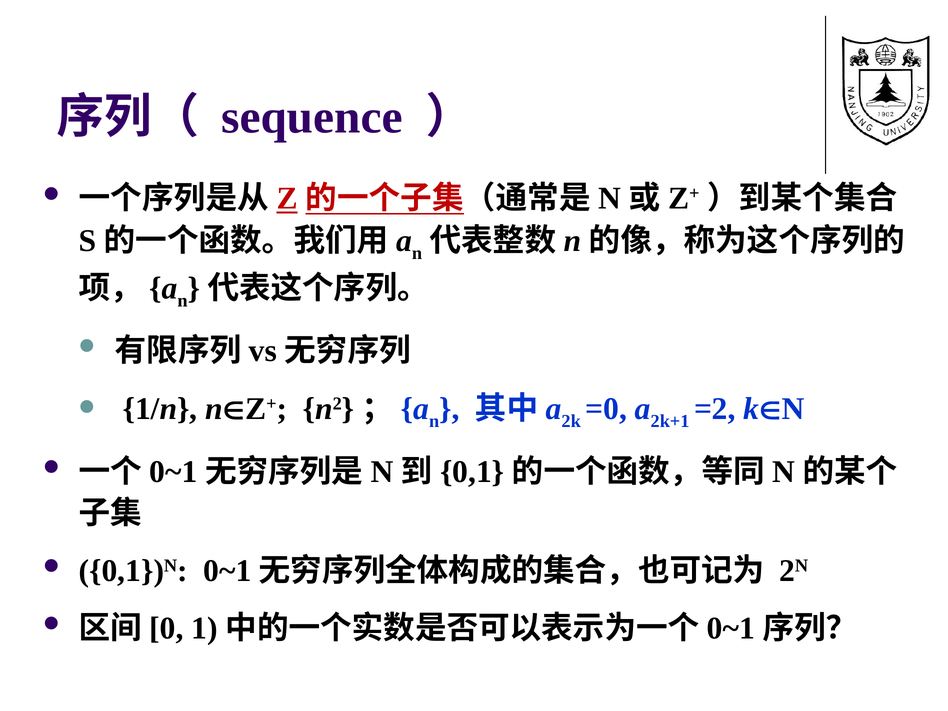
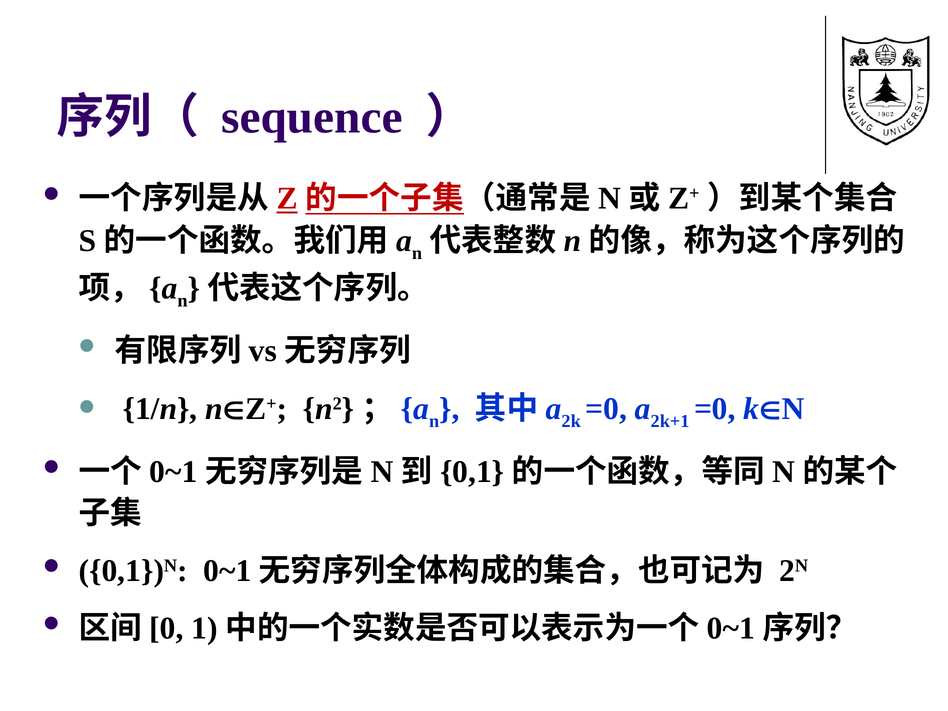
=2 at (715, 409): =2 -> =0
